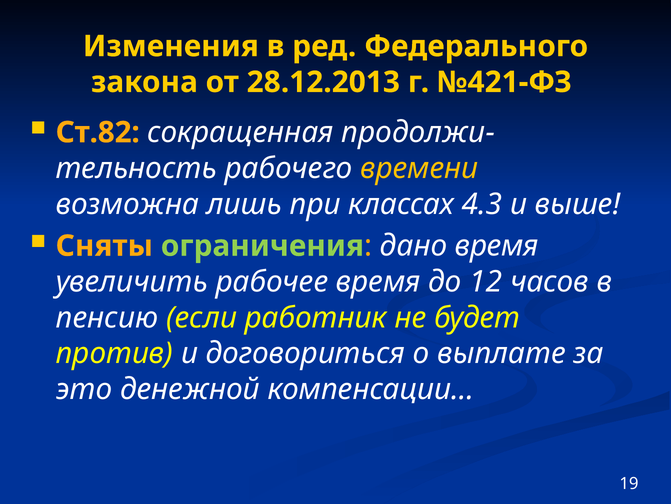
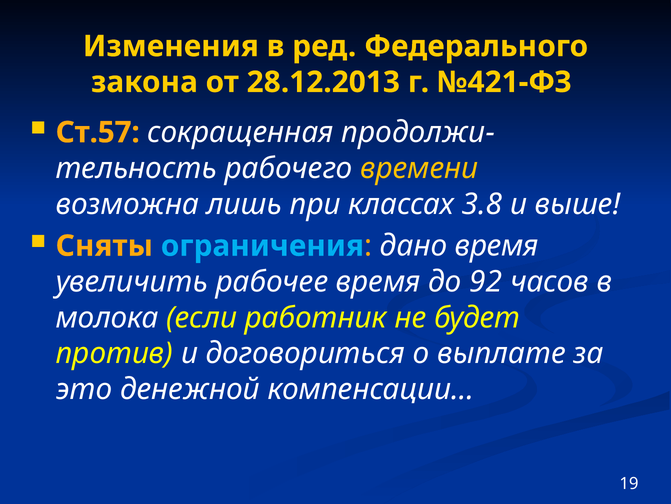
Ст.82: Ст.82 -> Ст.57
4.3: 4.3 -> 3.8
ограничения colour: light green -> light blue
12: 12 -> 92
пенсию: пенсию -> молока
